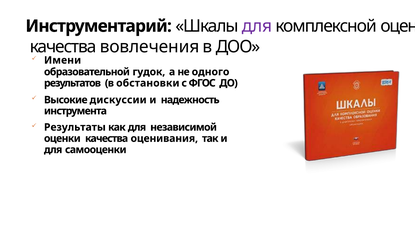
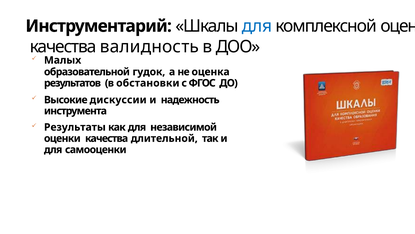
для at (257, 26) colour: purple -> blue
вовлечения: вовлечения -> валидность
Имени: Имени -> Малых
одного: одного -> оценка
оценивания: оценивания -> длительной
